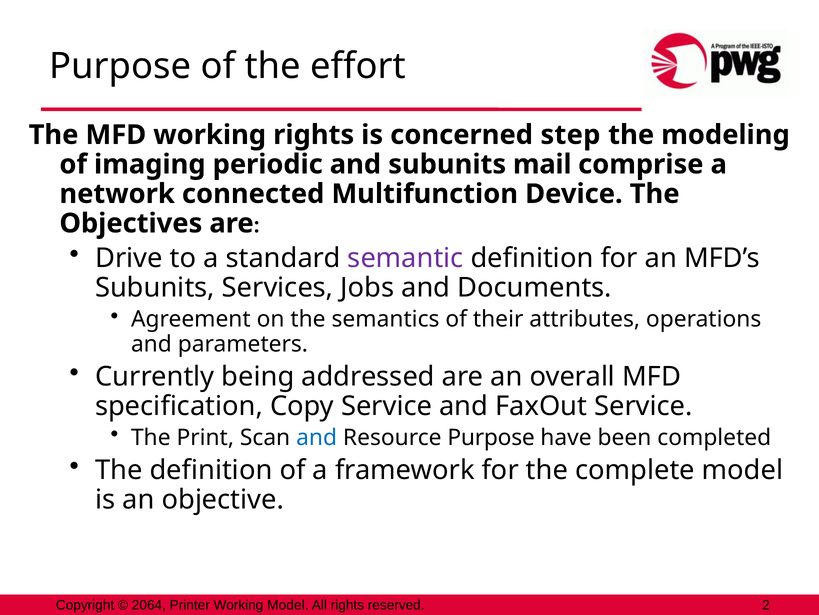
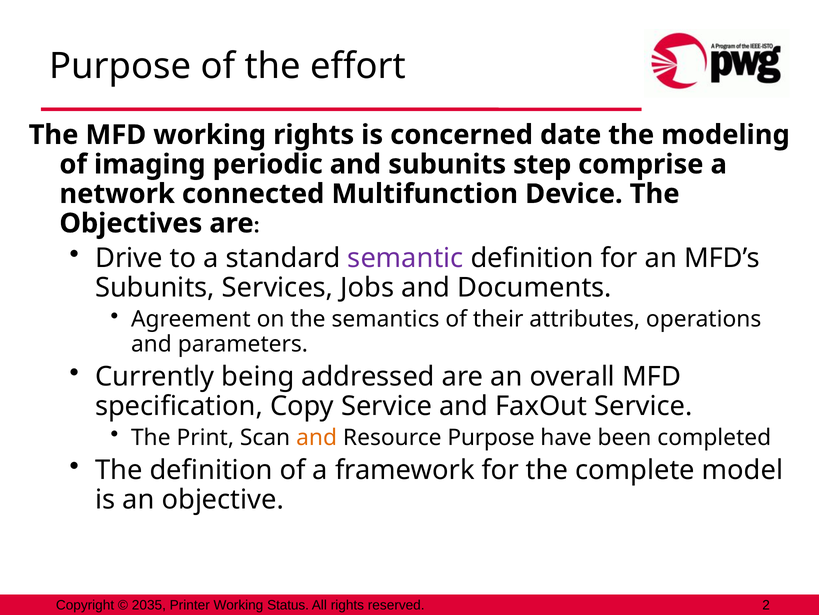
step: step -> date
mail: mail -> step
and at (317, 437) colour: blue -> orange
2064: 2064 -> 2035
Working Model: Model -> Status
